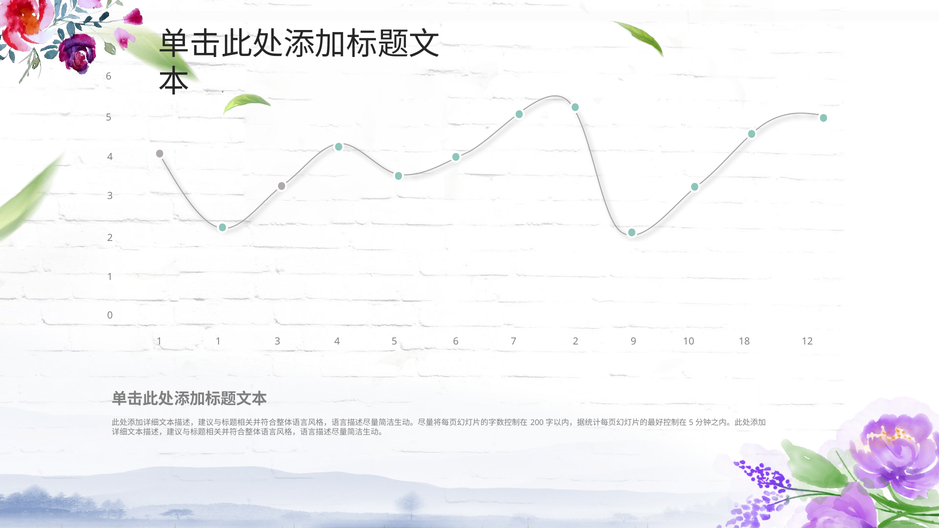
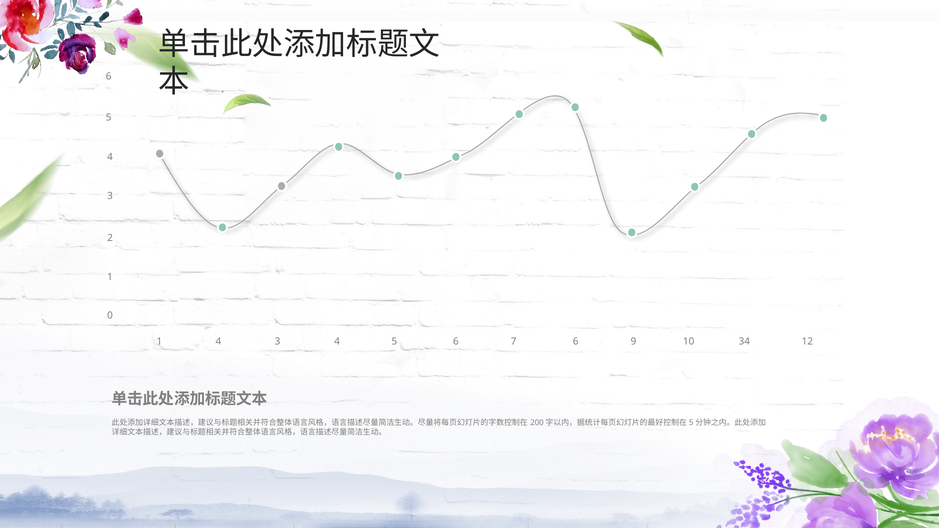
1 1: 1 -> 4
7 2: 2 -> 6
18: 18 -> 34
